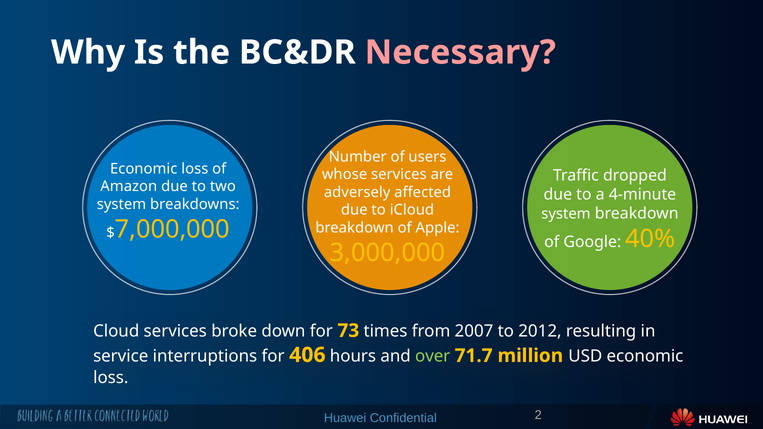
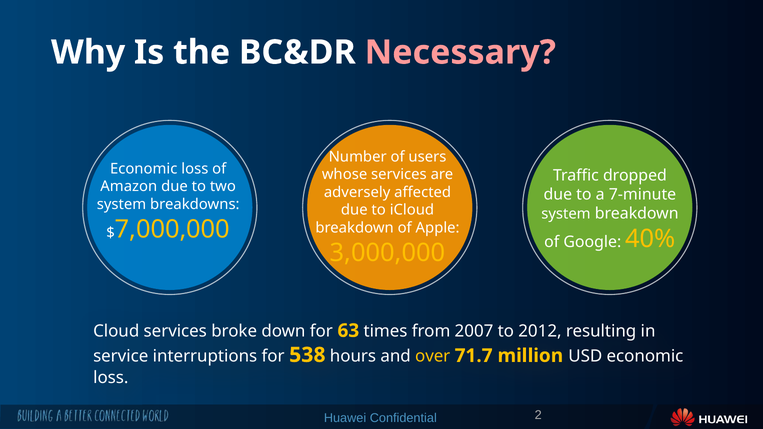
4-minute: 4-minute -> 7-minute
73: 73 -> 63
406: 406 -> 538
over colour: light green -> yellow
